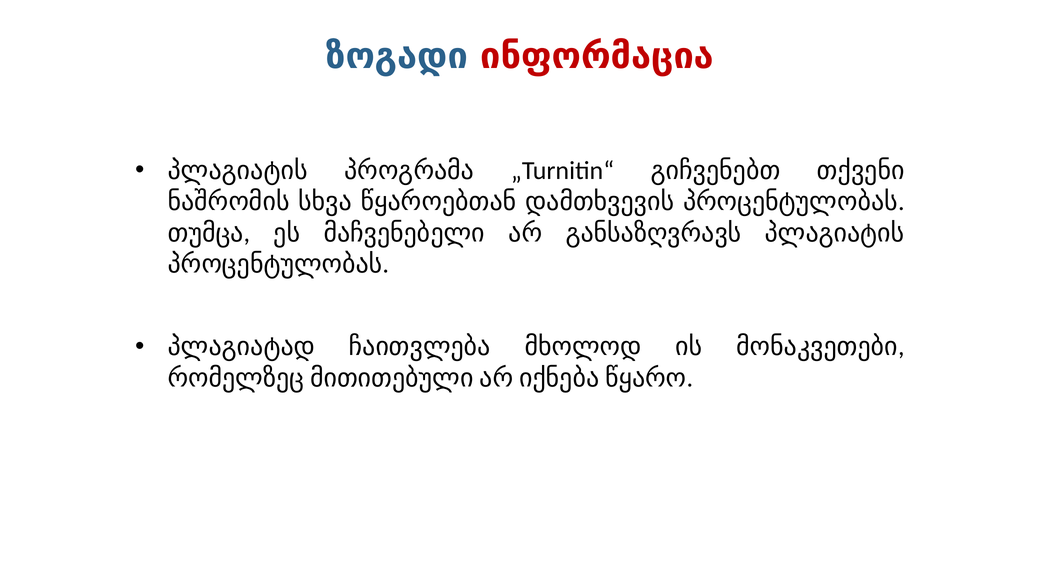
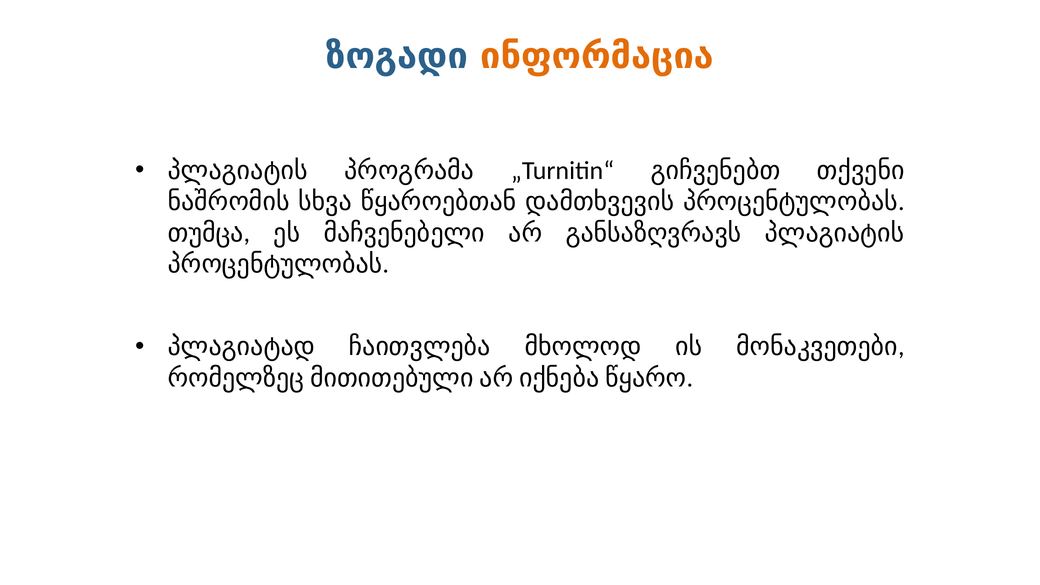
ინფორმაცია colour: red -> orange
